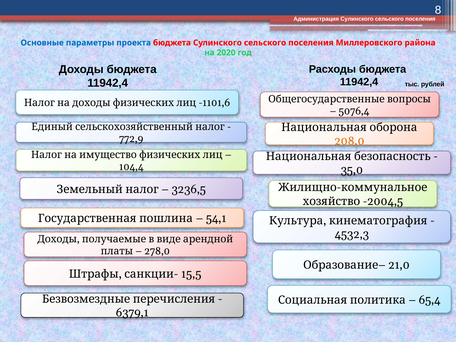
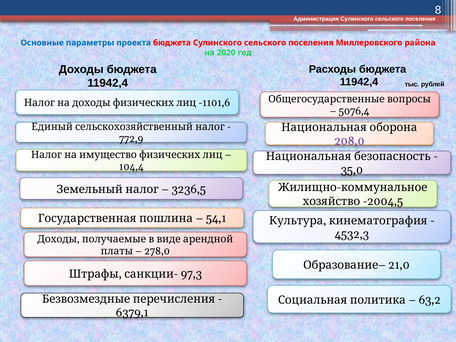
208,0 colour: orange -> purple
15,5: 15,5 -> 97,3
65,4: 65,4 -> 63,2
